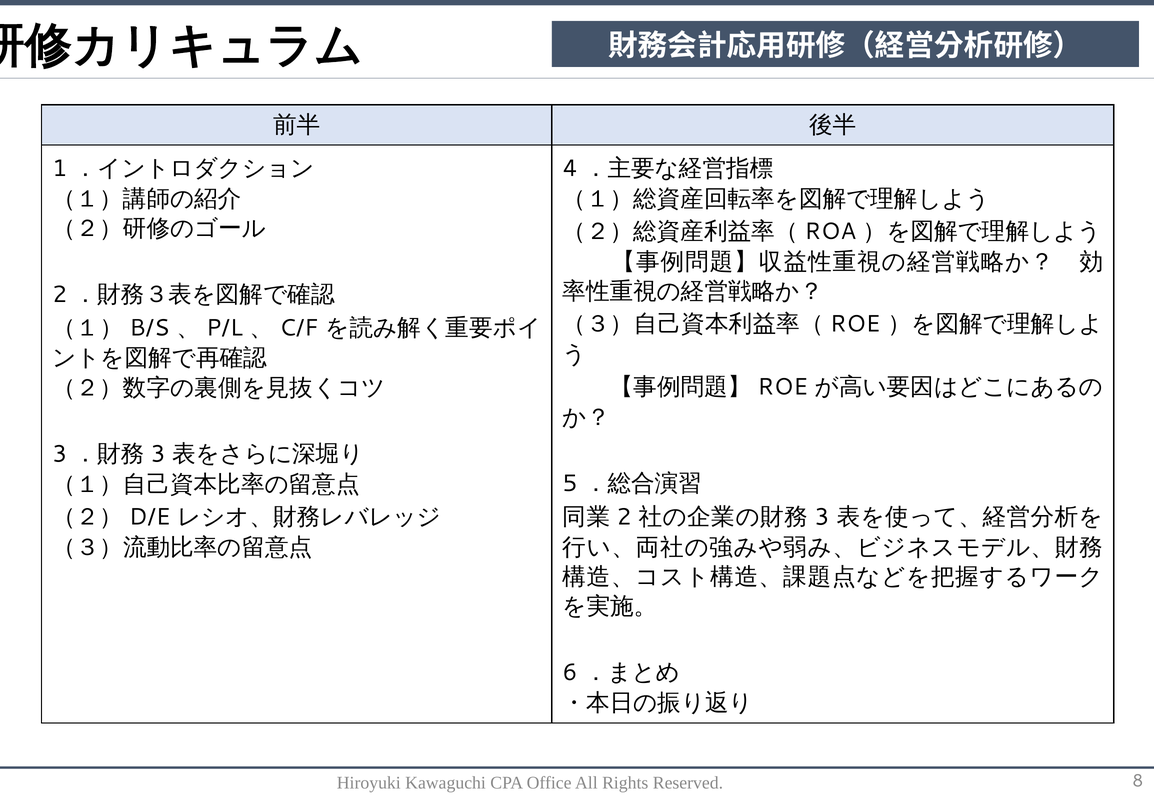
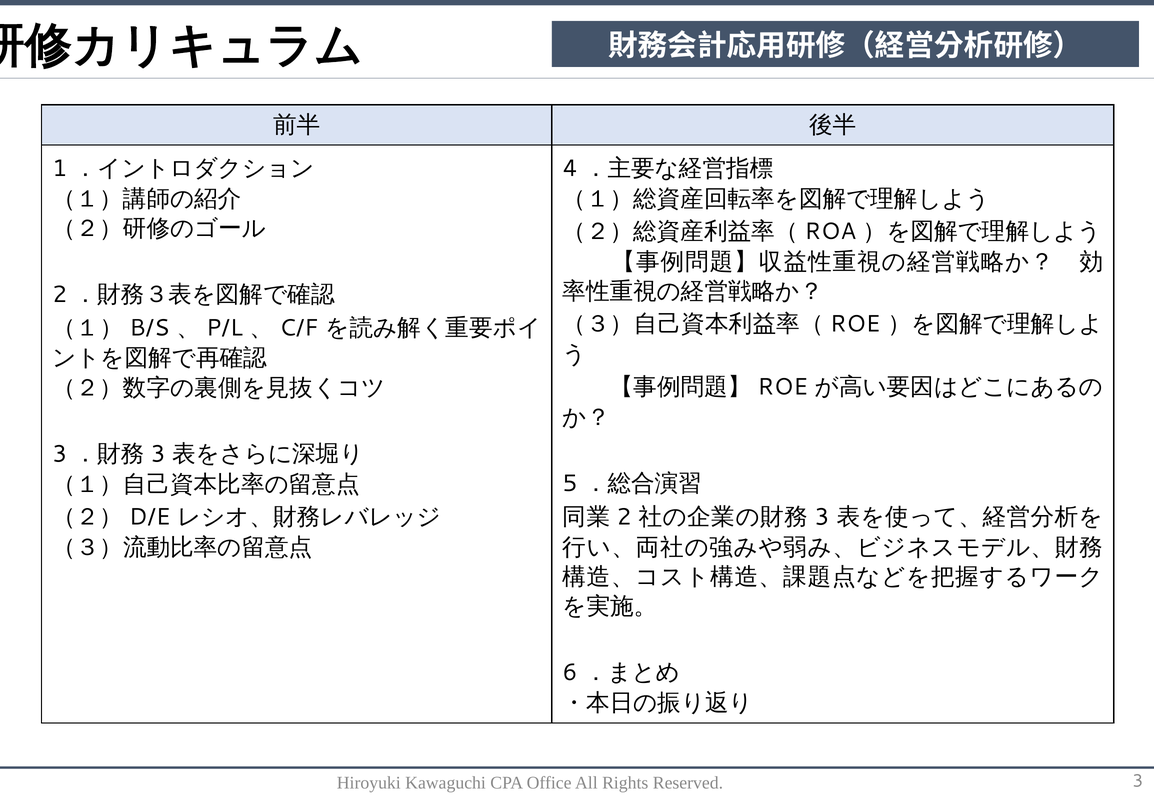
Reserved 8: 8 -> 3
